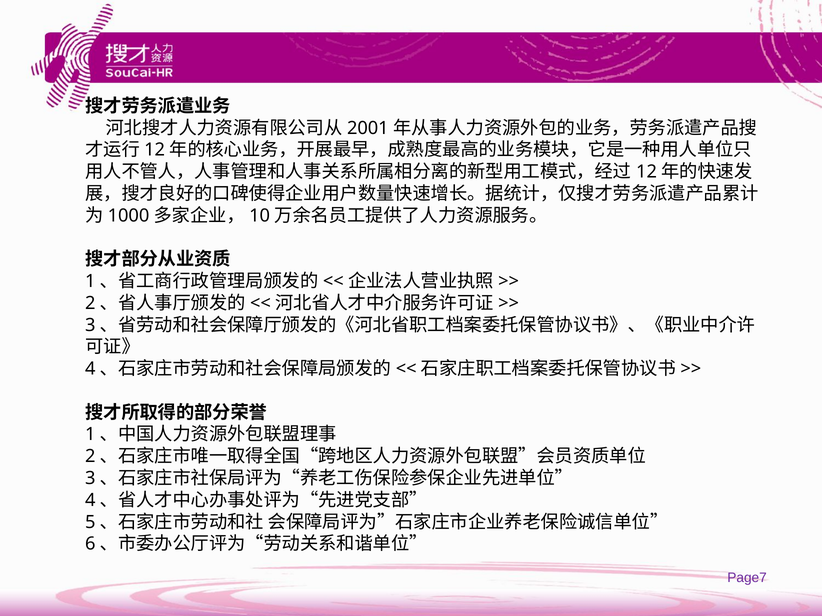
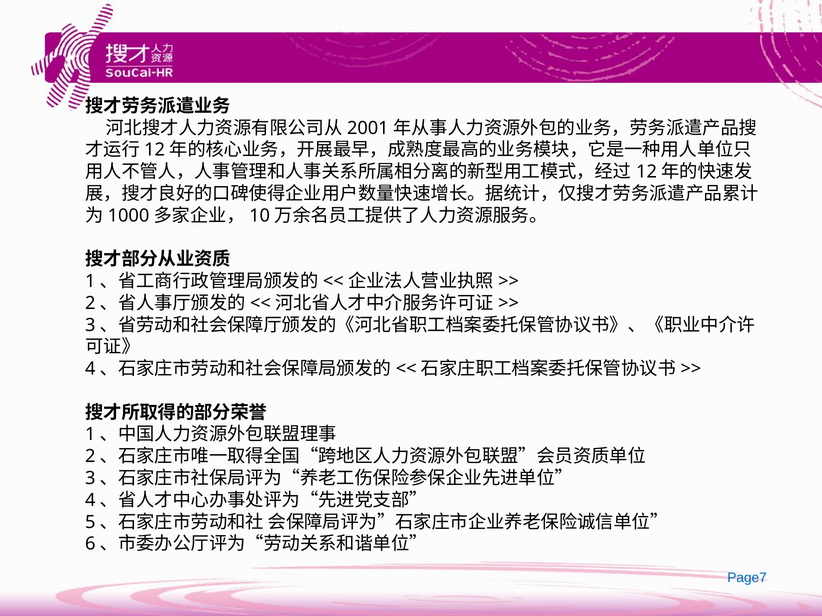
Page7 colour: purple -> blue
